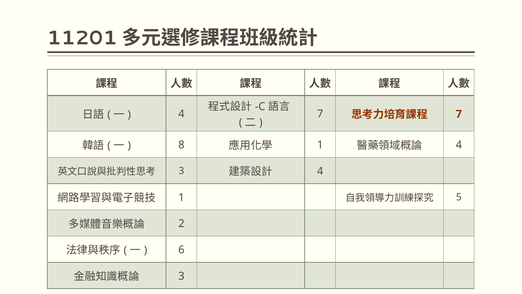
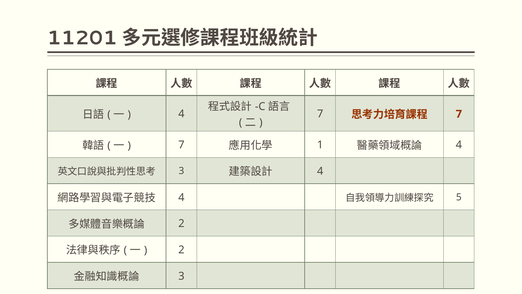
8 at (181, 145): 8 -> 7
1 at (181, 197): 1 -> 4
6 at (181, 250): 6 -> 2
